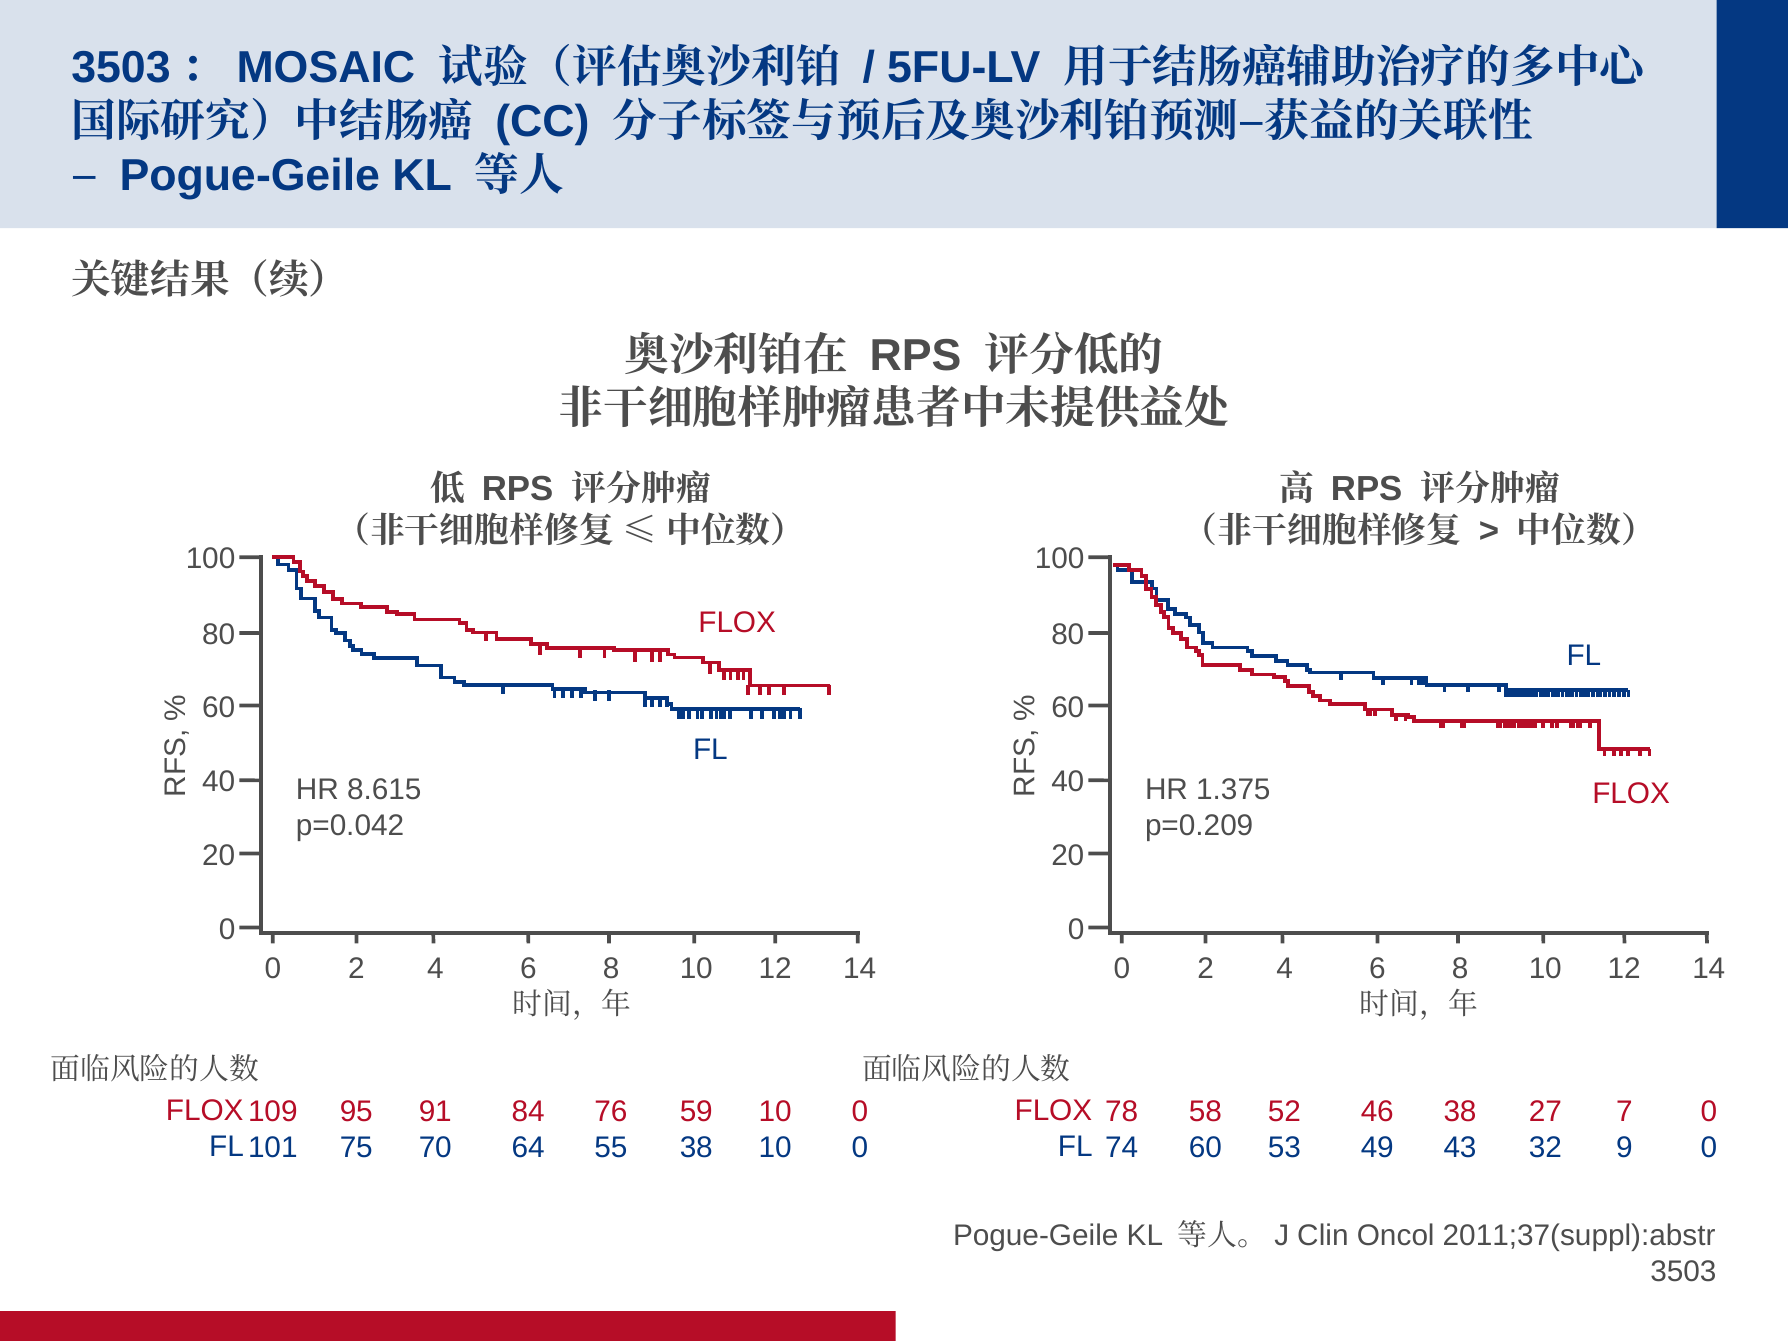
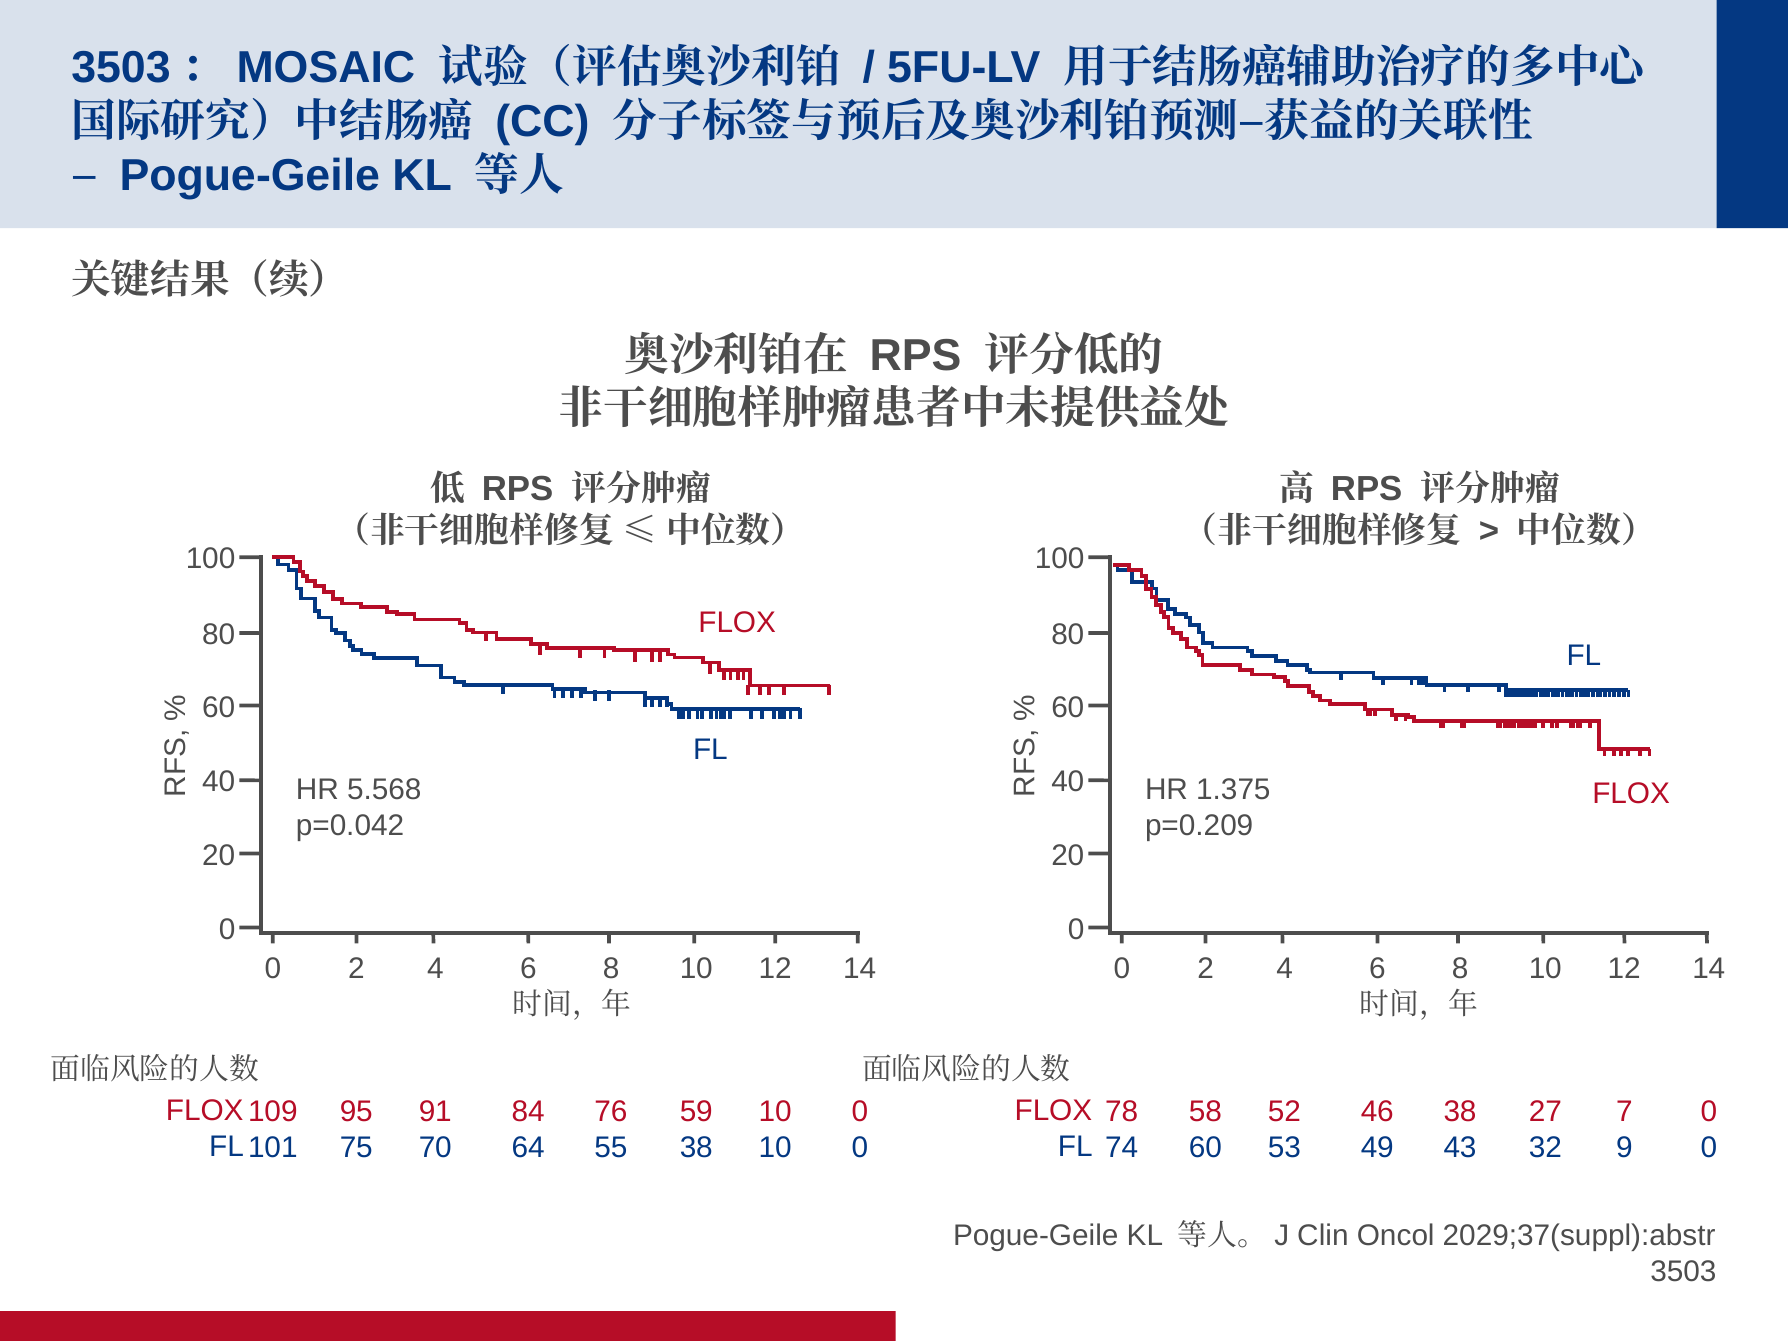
8.615: 8.615 -> 5.568
2011;37(suppl):abstr: 2011;37(suppl):abstr -> 2029;37(suppl):abstr
